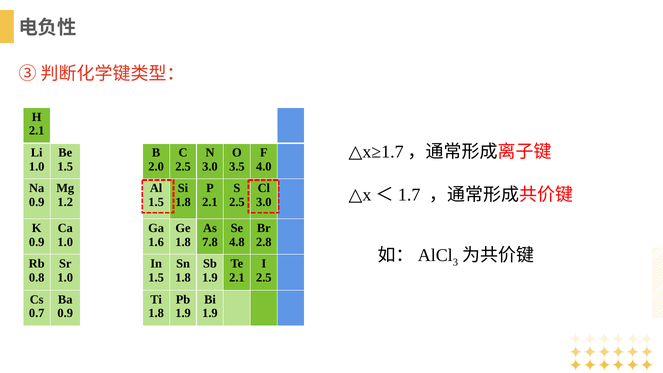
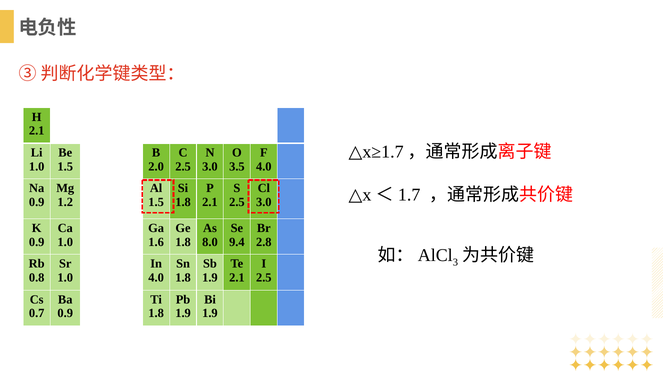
7.8: 7.8 -> 8.0
4.8: 4.8 -> 9.4
1.5 at (156, 278): 1.5 -> 4.0
